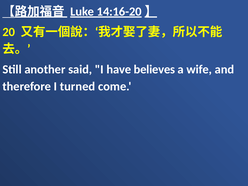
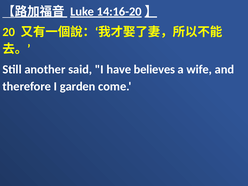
turned: turned -> garden
